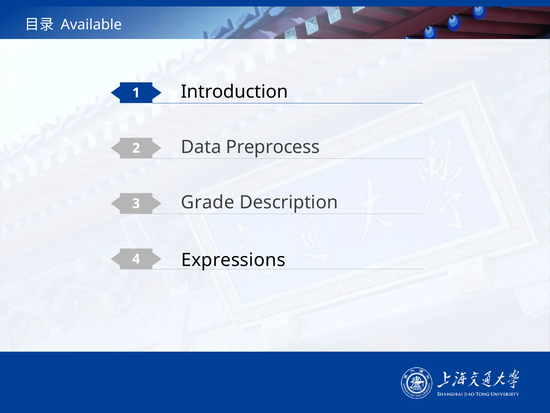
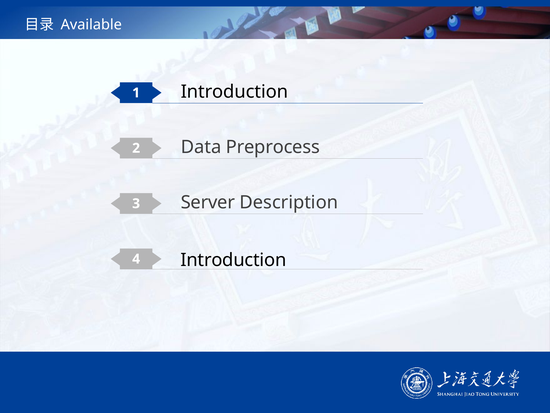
Grade: Grade -> Server
4 Expressions: Expressions -> Introduction
